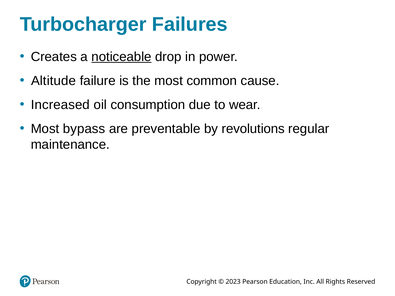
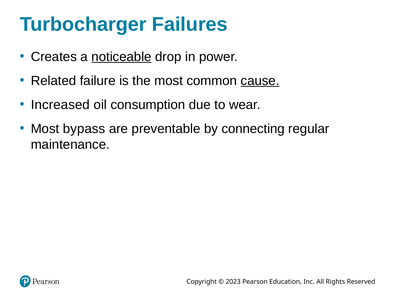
Altitude: Altitude -> Related
cause underline: none -> present
revolutions: revolutions -> connecting
